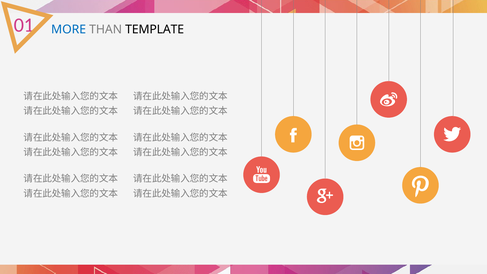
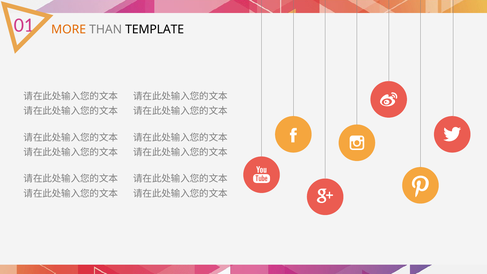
MORE colour: blue -> orange
